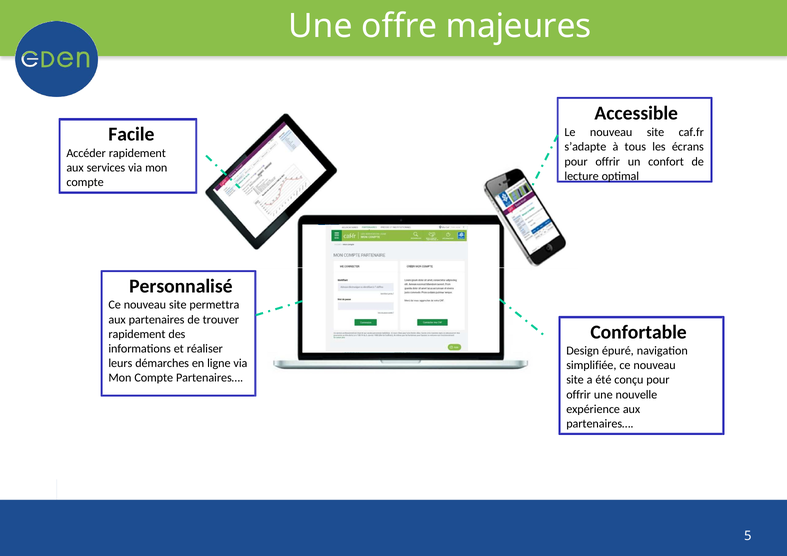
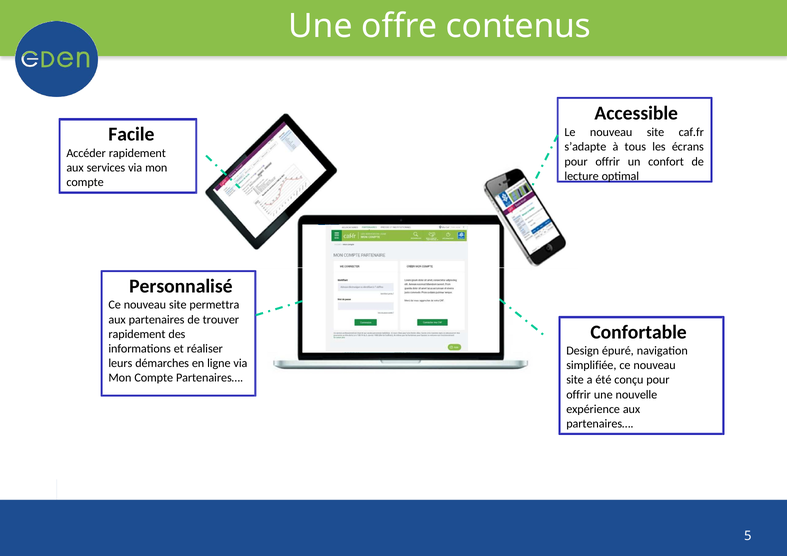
majeures: majeures -> contenus
